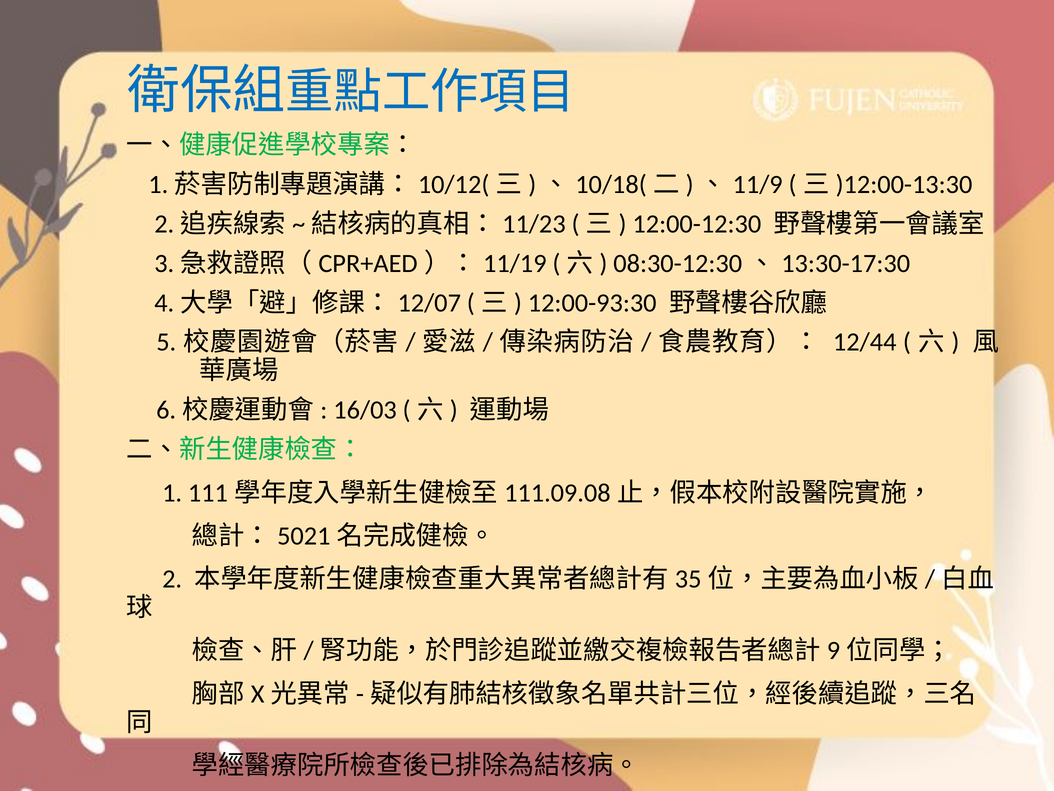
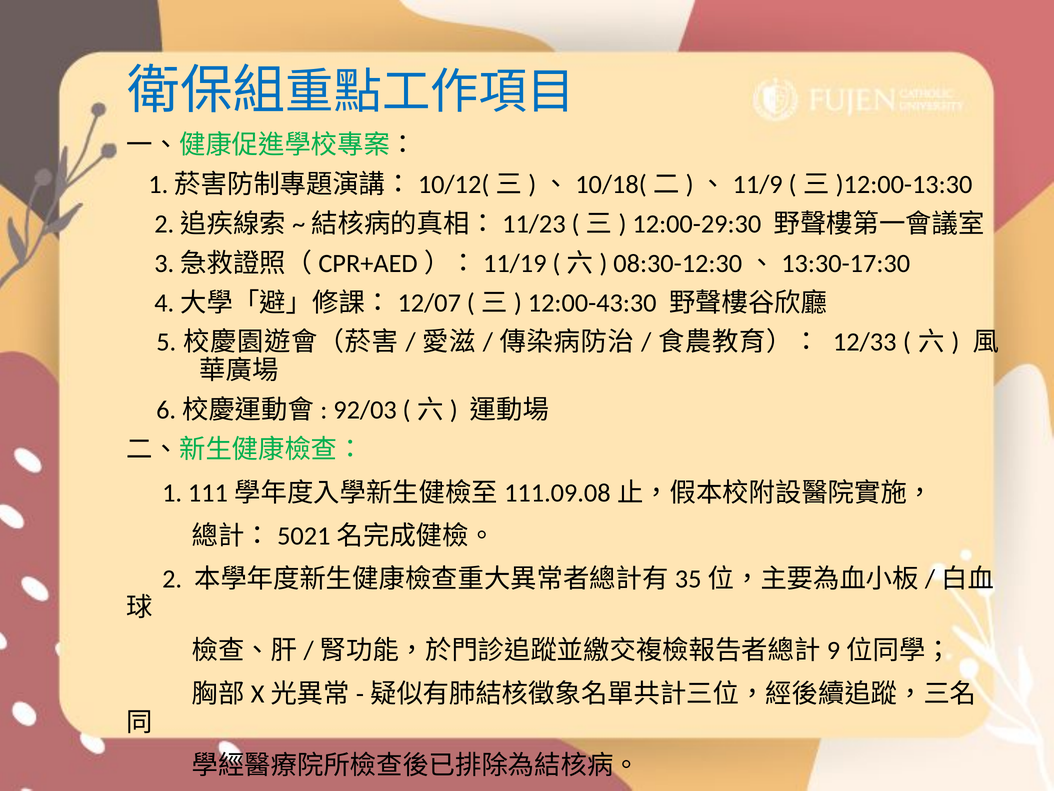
12:00-12:30: 12:00-12:30 -> 12:00-29:30
12:00-93:30: 12:00-93:30 -> 12:00-43:30
12/44: 12/44 -> 12/33
16/03: 16/03 -> 92/03
